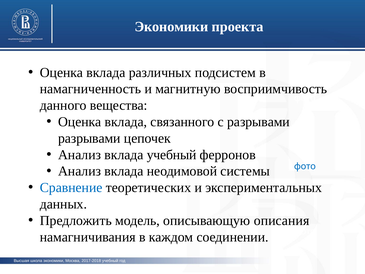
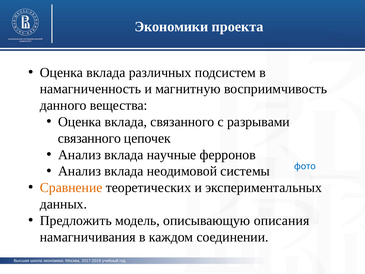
разрывами at (89, 138): разрывами -> связанного
вклада учебный: учебный -> научные
Сравнение colour: blue -> orange
